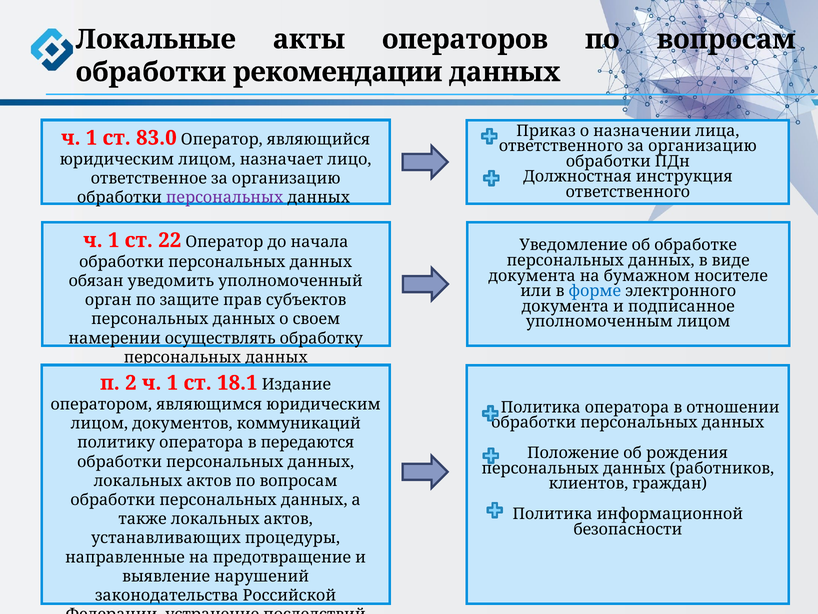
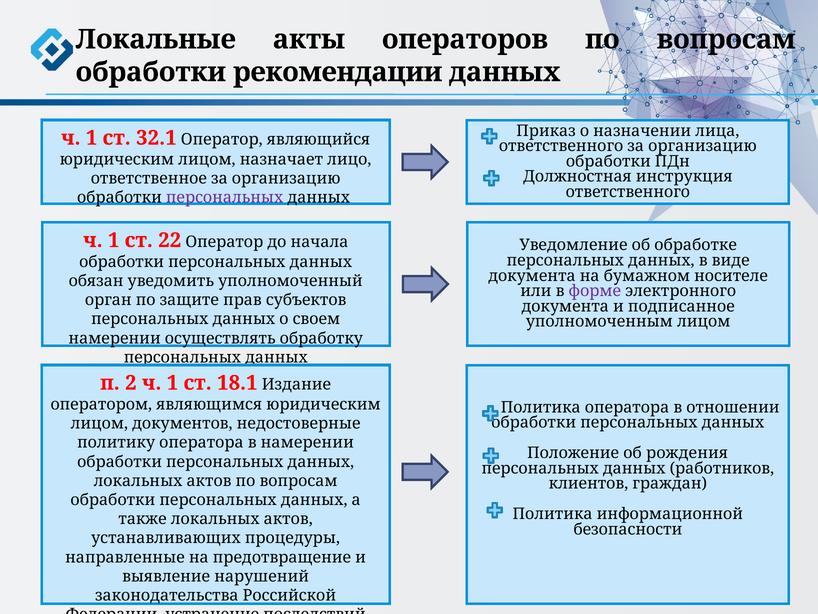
83.0: 83.0 -> 32.1
форме colour: blue -> purple
коммуникаций: коммуникаций -> недостоверные
в передаются: передаются -> намерении
